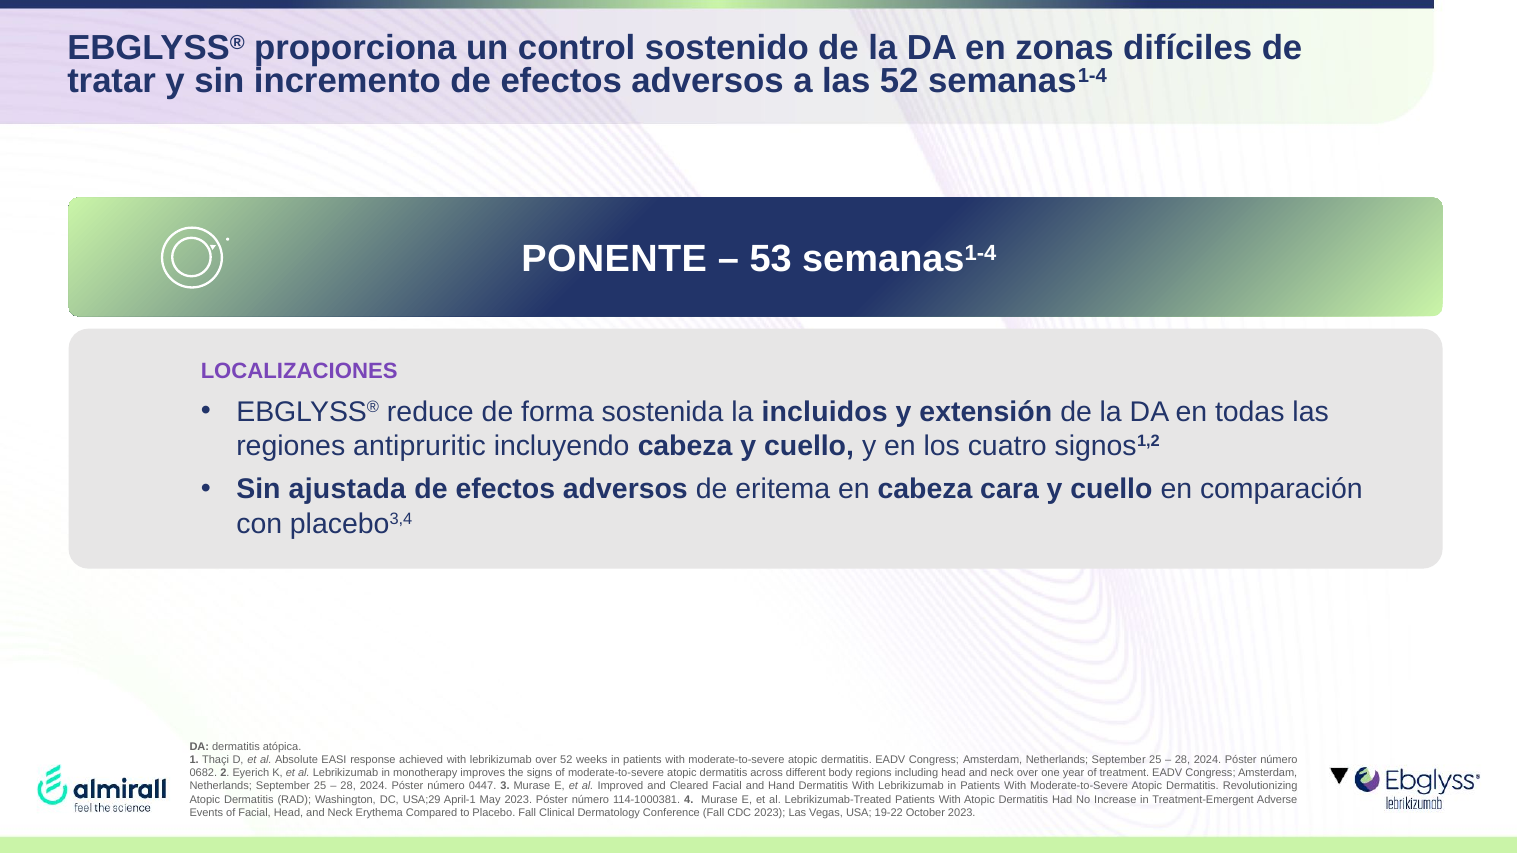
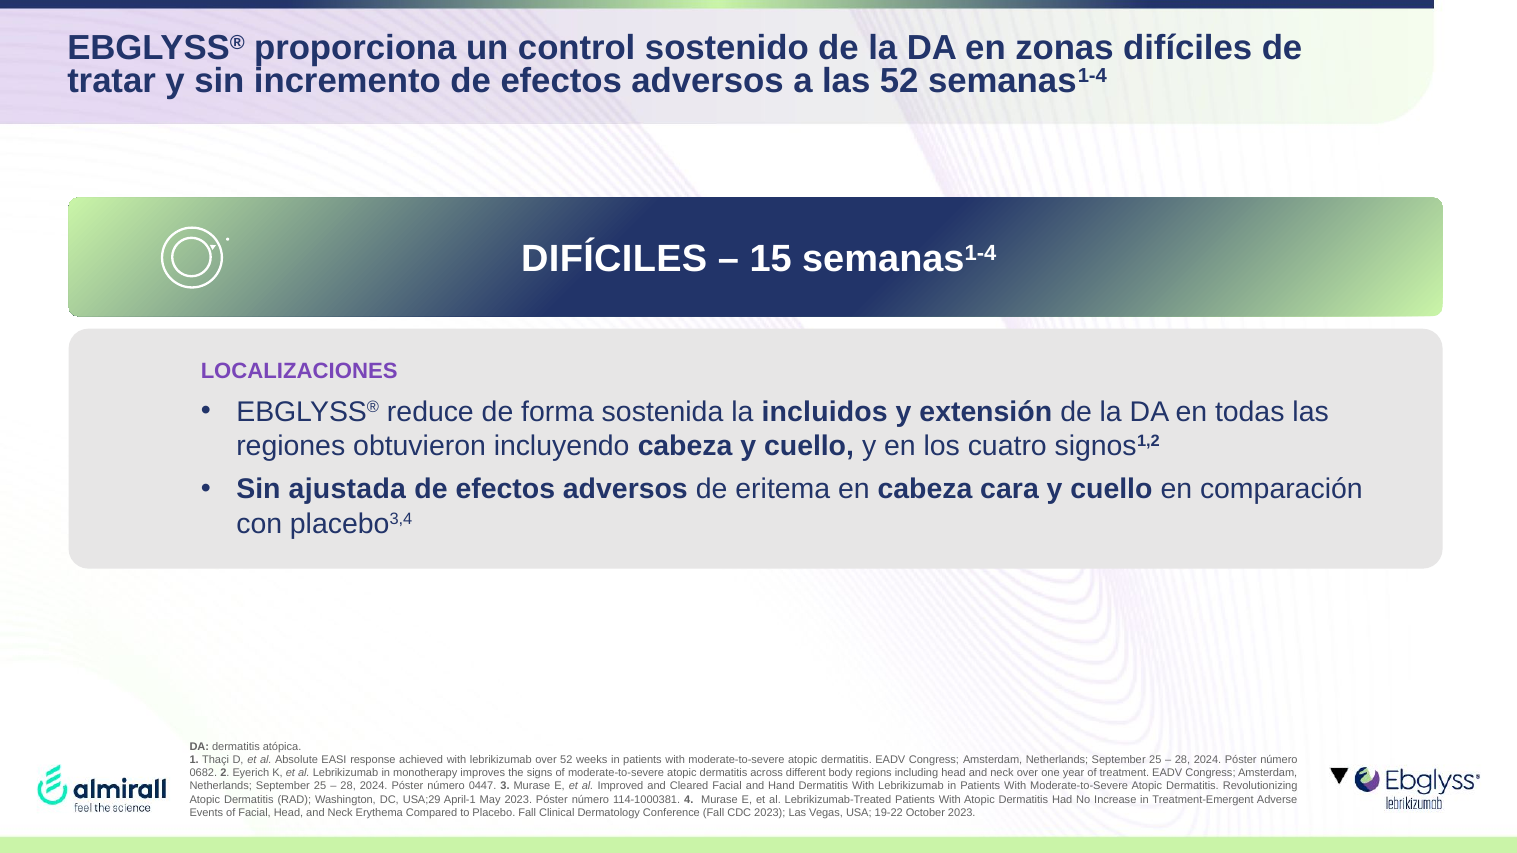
PONENTE at (614, 259): PONENTE -> DIFÍCILES
53: 53 -> 15
antipruritic: antipruritic -> obtuvieron
